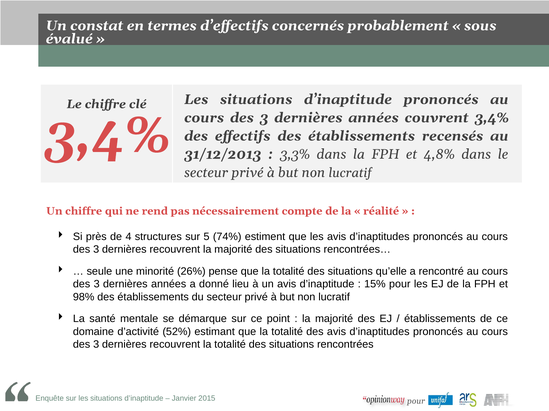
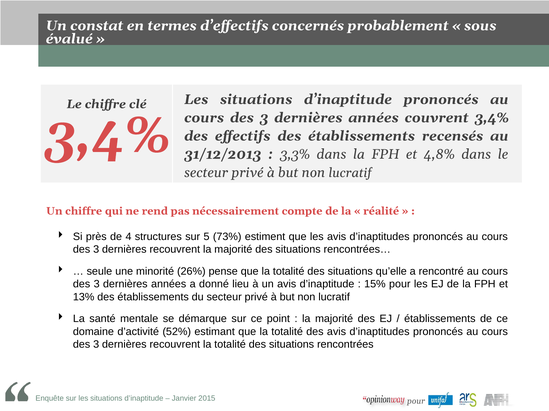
74%: 74% -> 73%
98%: 98% -> 13%
